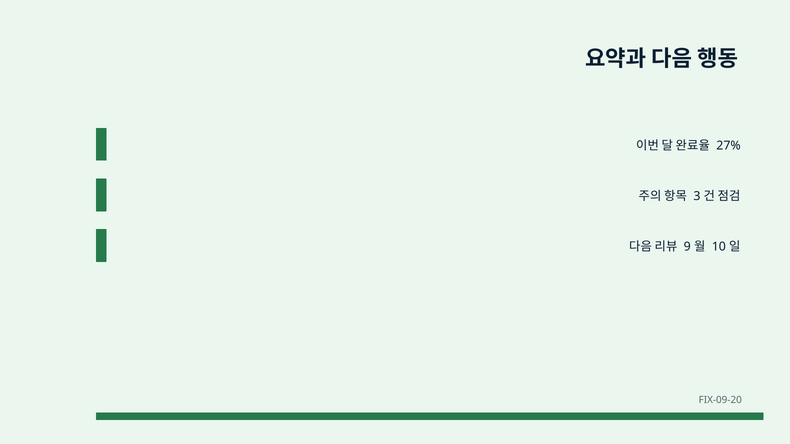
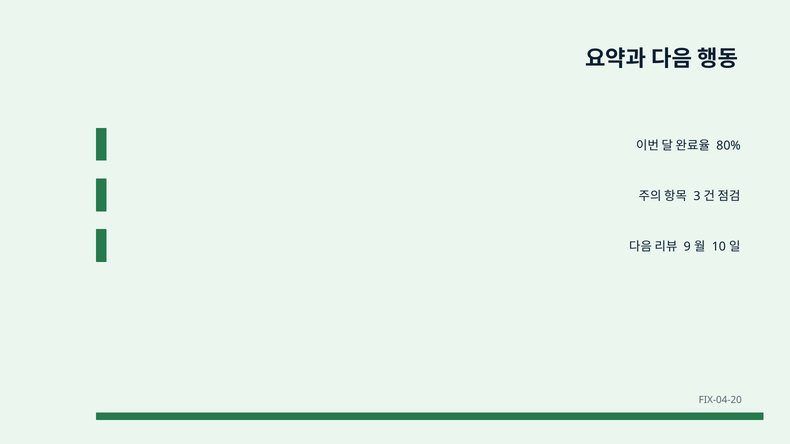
27%: 27% -> 80%
FIX-09-20: FIX-09-20 -> FIX-04-20
